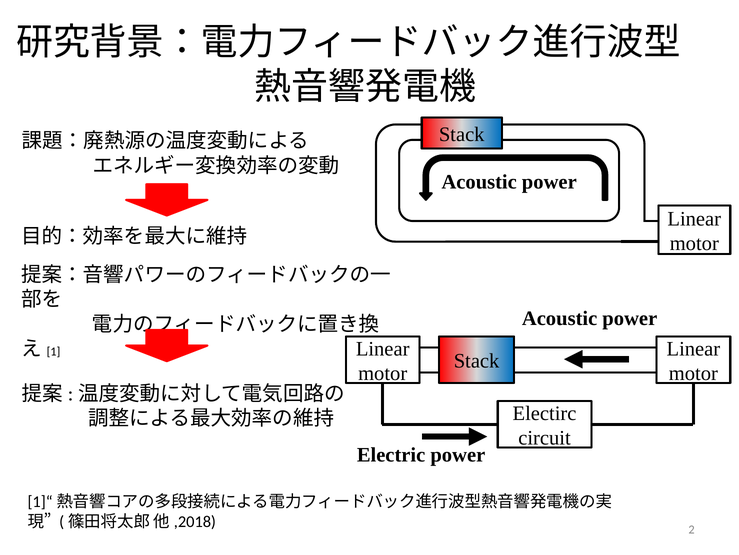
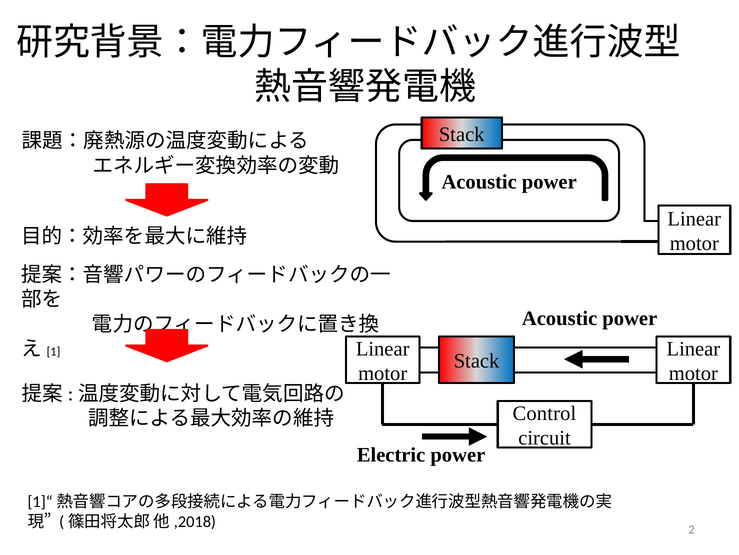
Electirc: Electirc -> Control
